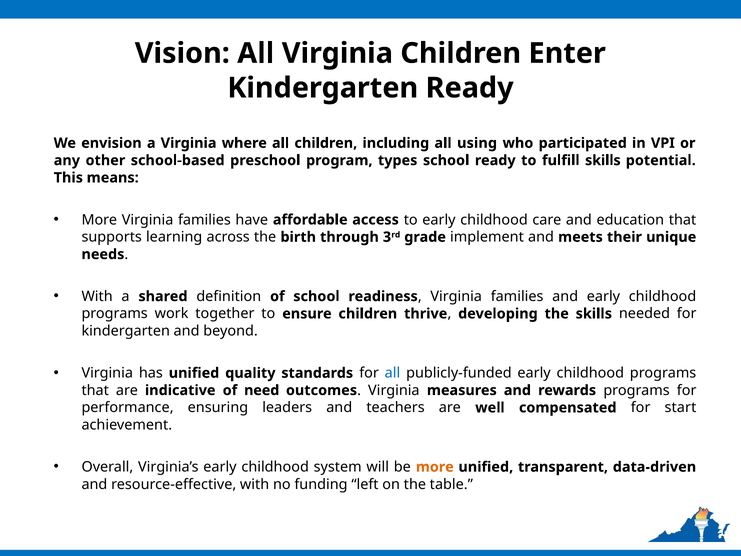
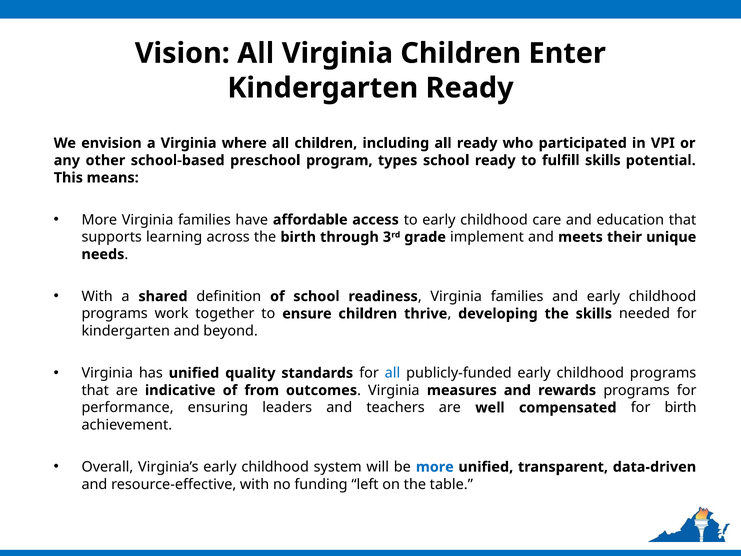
all using: using -> ready
need: need -> from
for start: start -> birth
more at (435, 467) colour: orange -> blue
